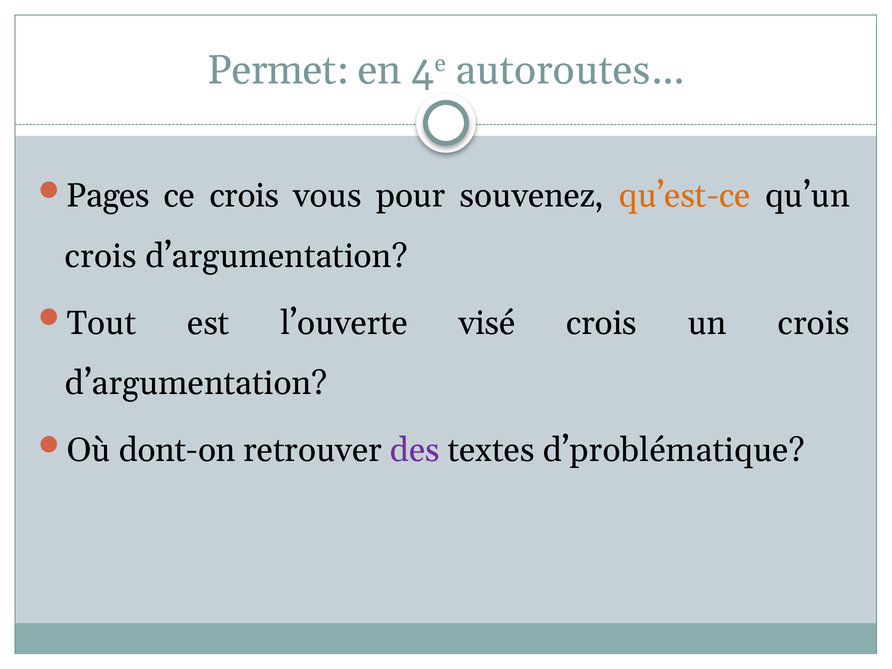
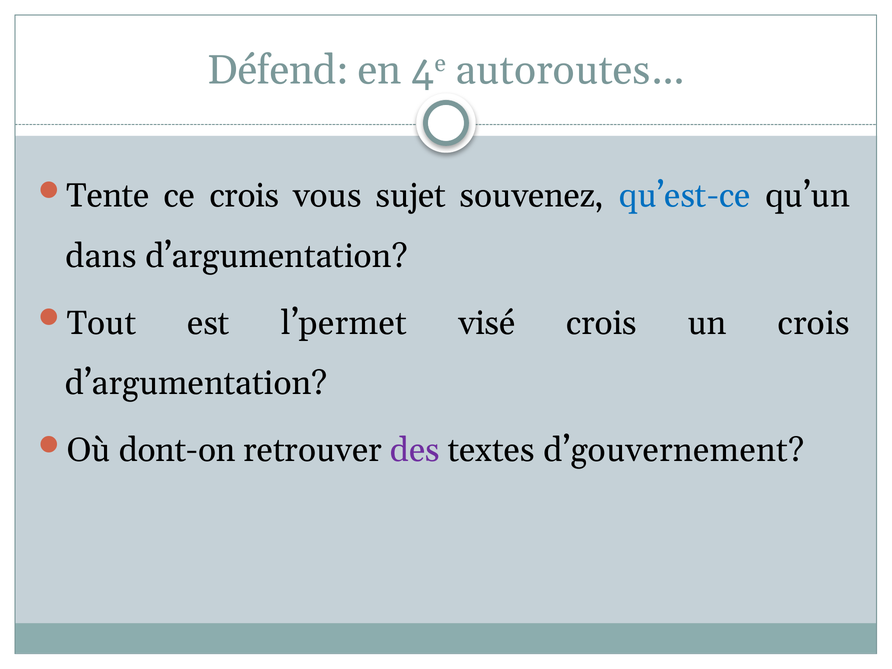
Permet: Permet -> Défend
Pages: Pages -> Tente
pour: pour -> sujet
qu’est-ce colour: orange -> blue
crois at (101, 256): crois -> dans
l’ouverte: l’ouverte -> l’permet
d’problématique: d’problématique -> d’gouvernement
